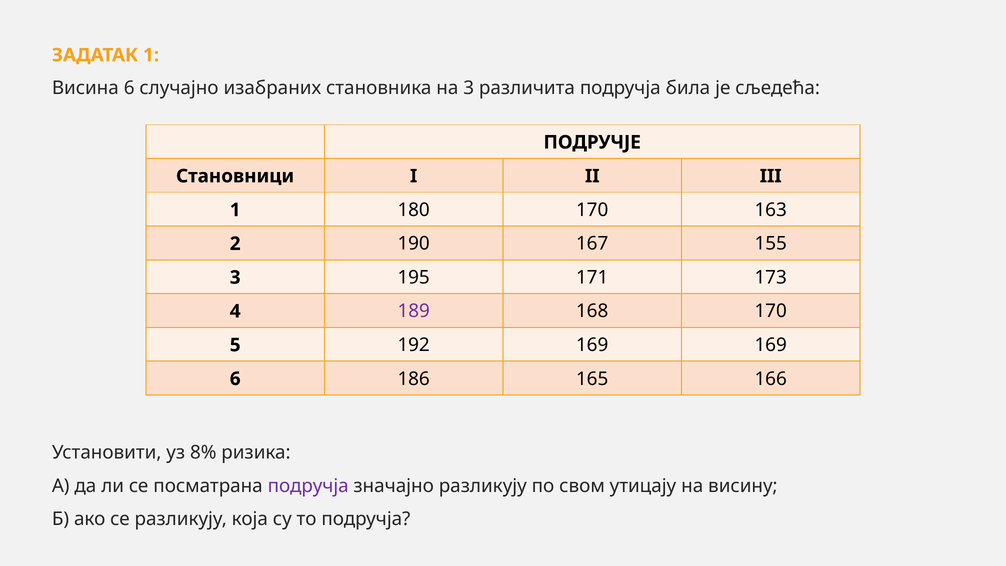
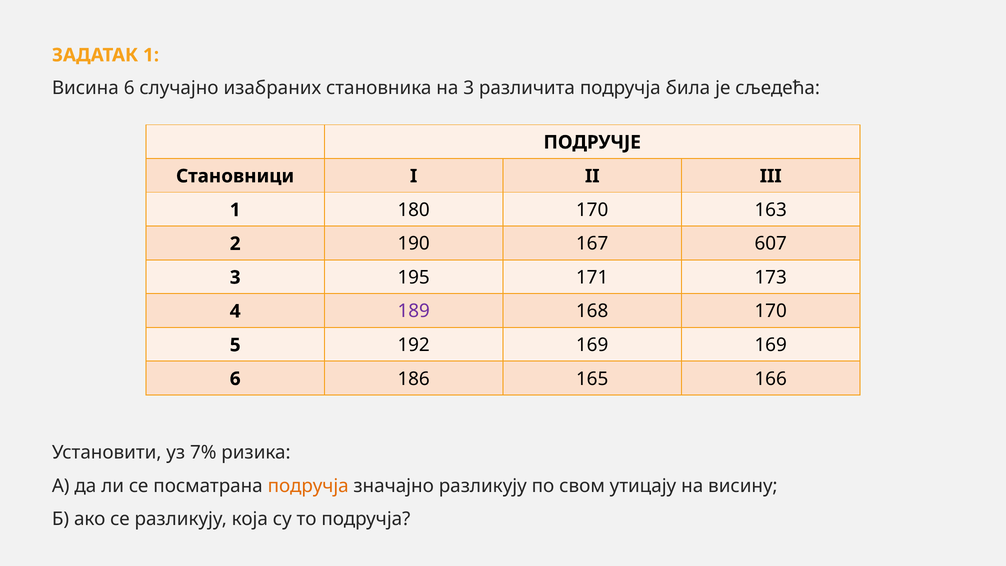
155: 155 -> 607
8%: 8% -> 7%
подручја at (308, 486) colour: purple -> orange
